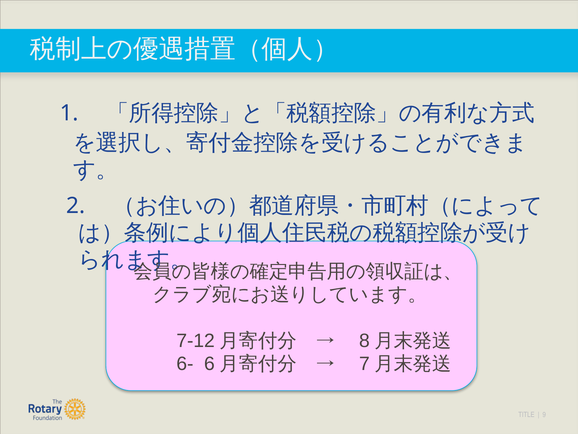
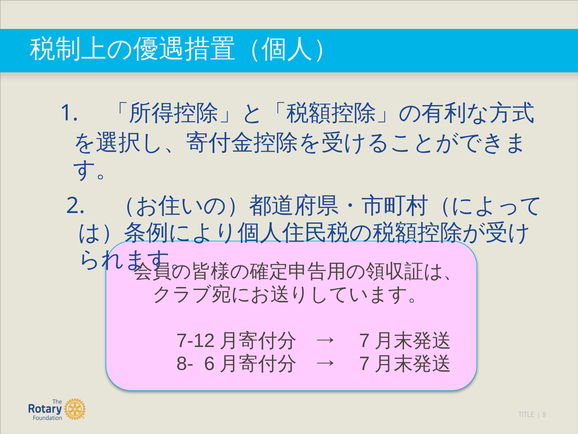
8 at (364, 340): 8 -> 7
6-: 6- -> 8-
